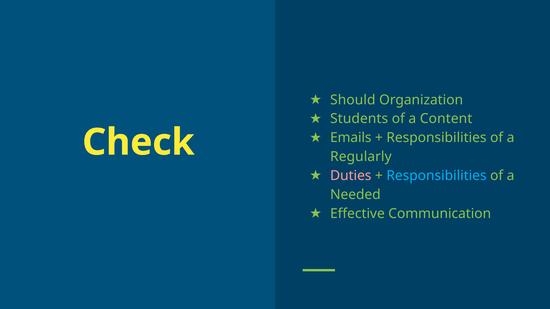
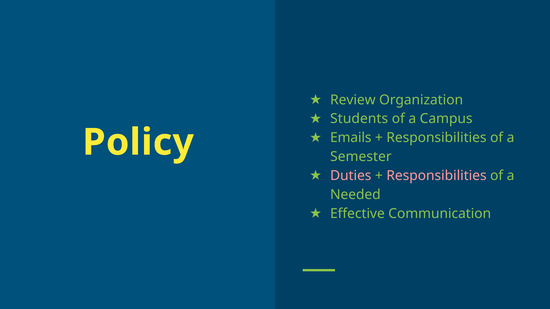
Should: Should -> Review
Content: Content -> Campus
Check: Check -> Policy
Regularly: Regularly -> Semester
Responsibilities at (437, 176) colour: light blue -> pink
